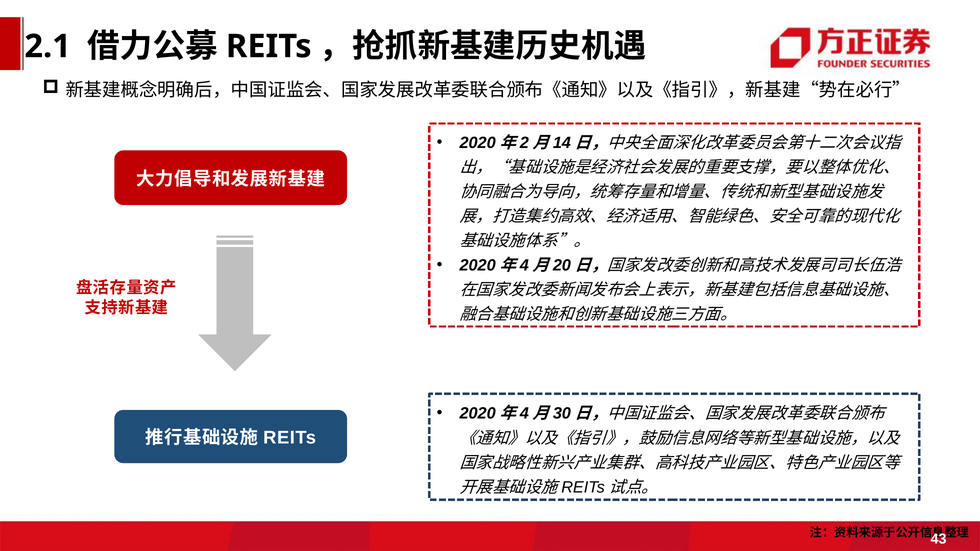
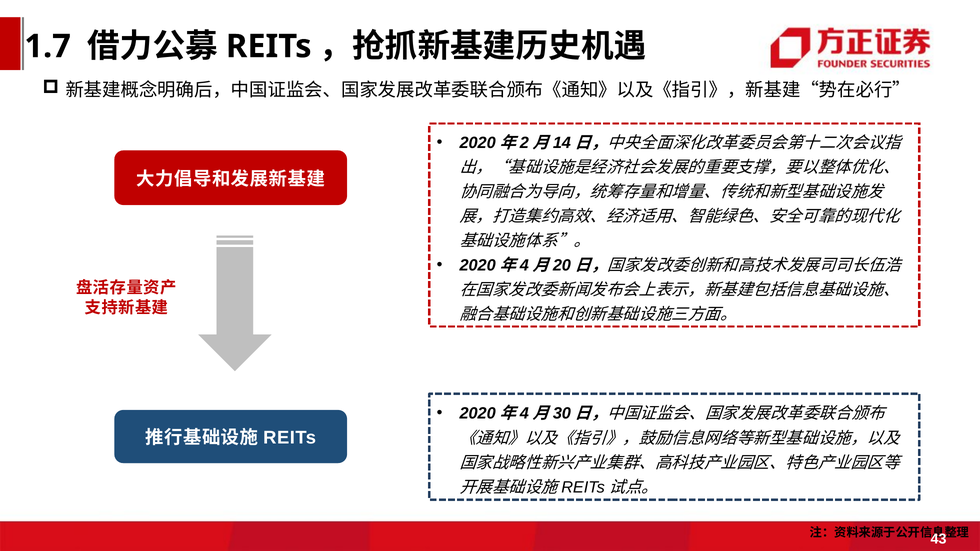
2.1: 2.1 -> 1.7
